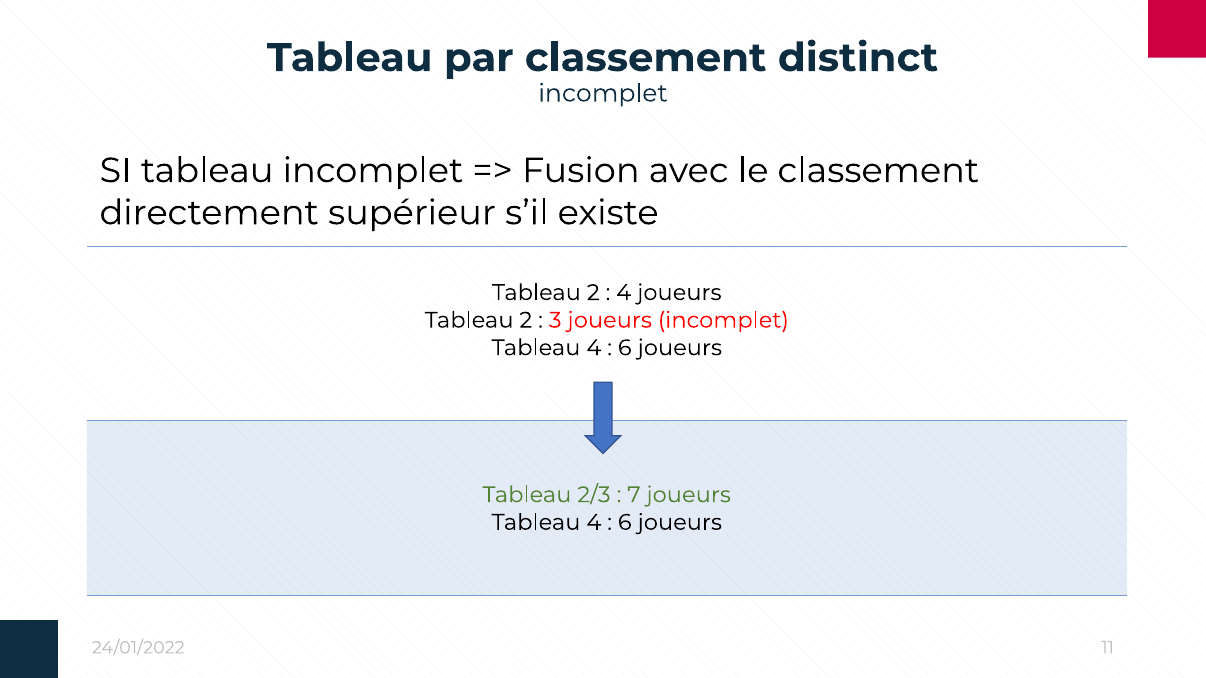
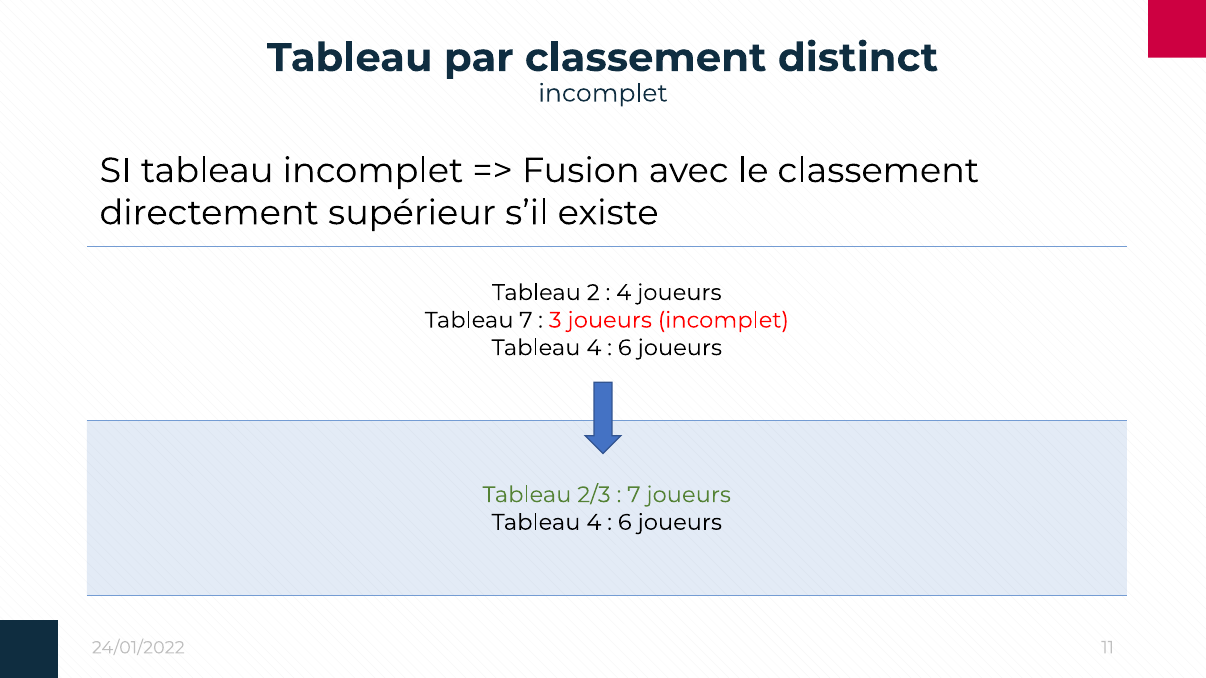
2 at (526, 320): 2 -> 7
